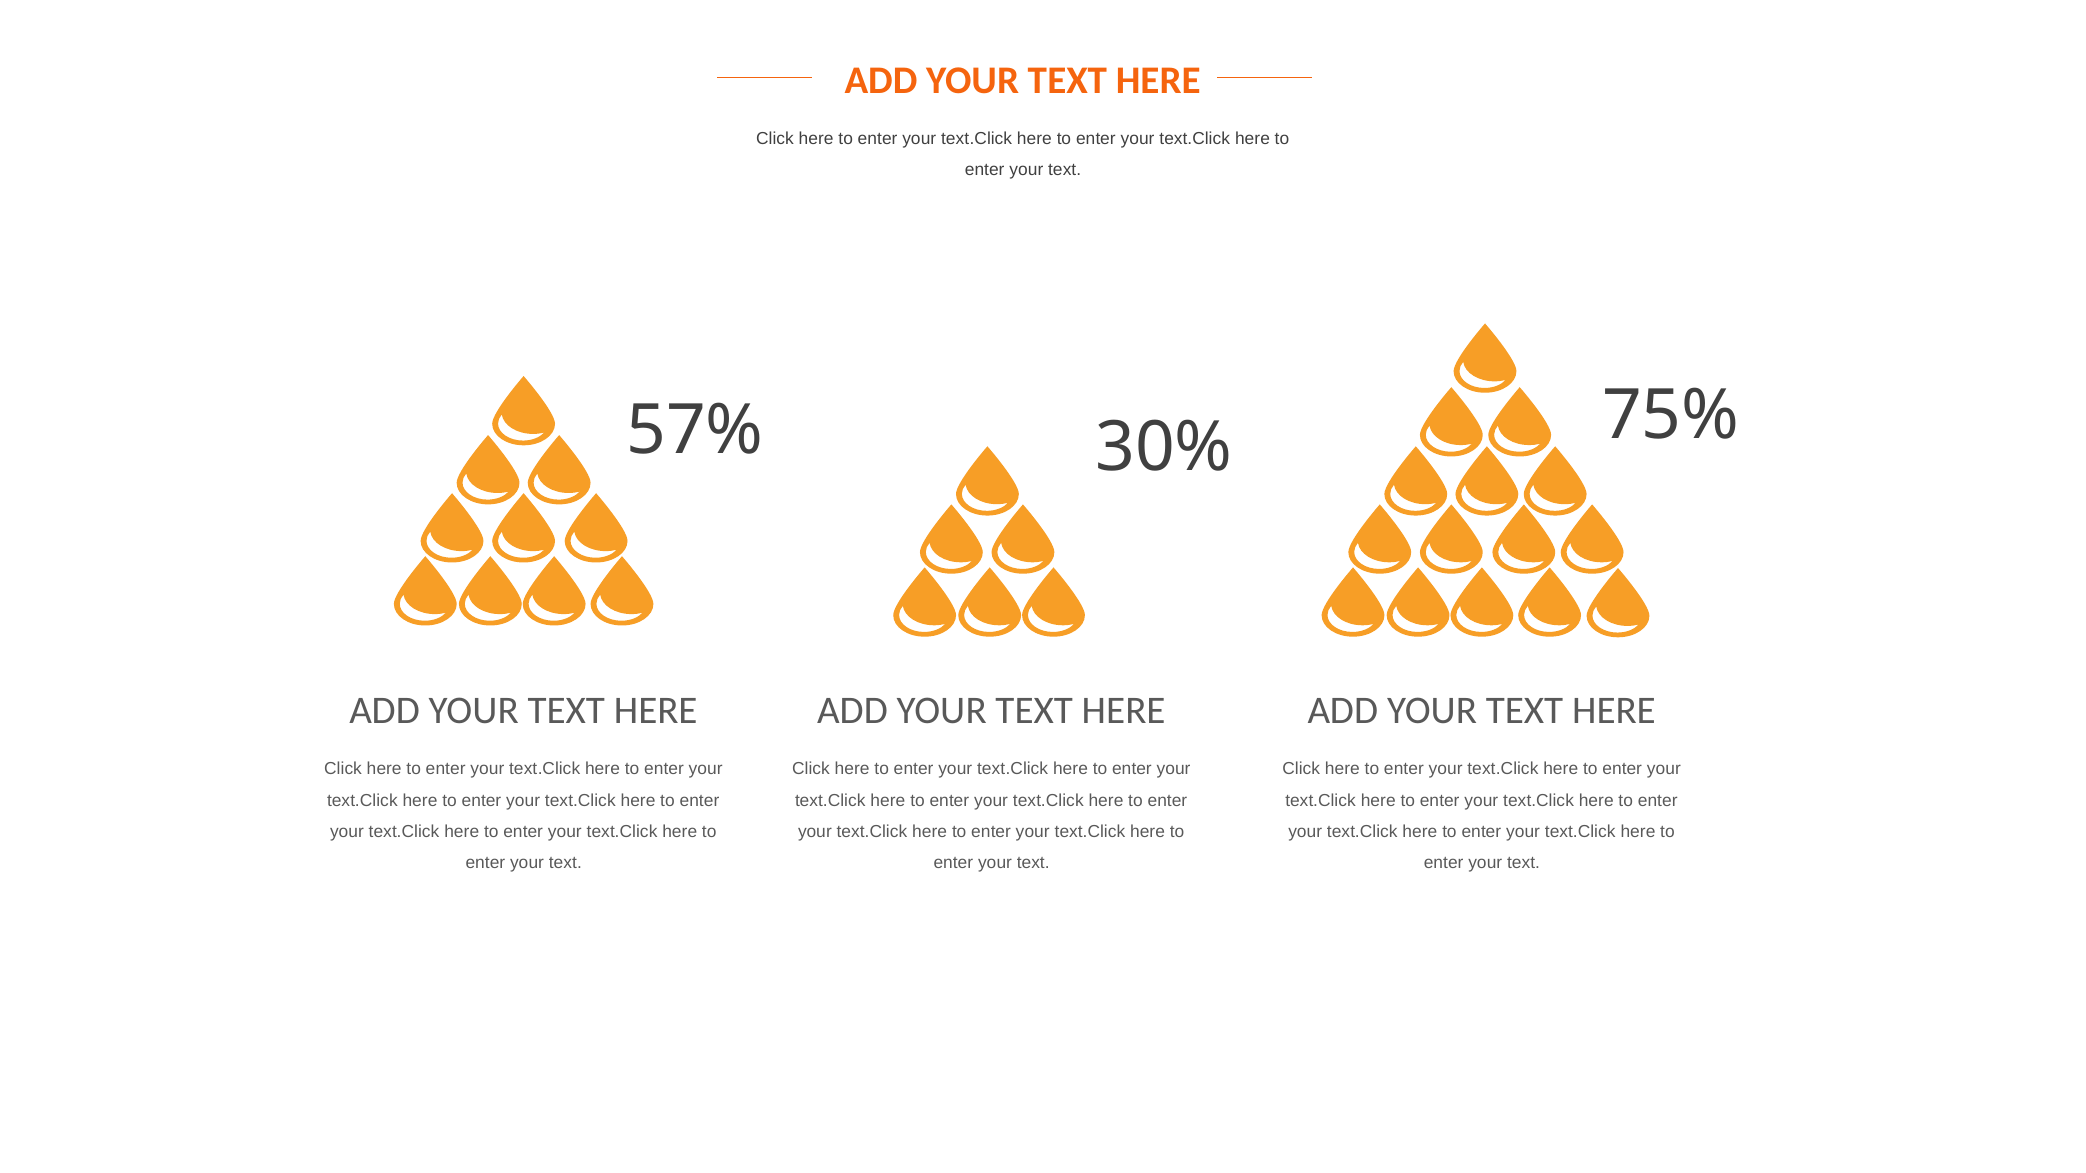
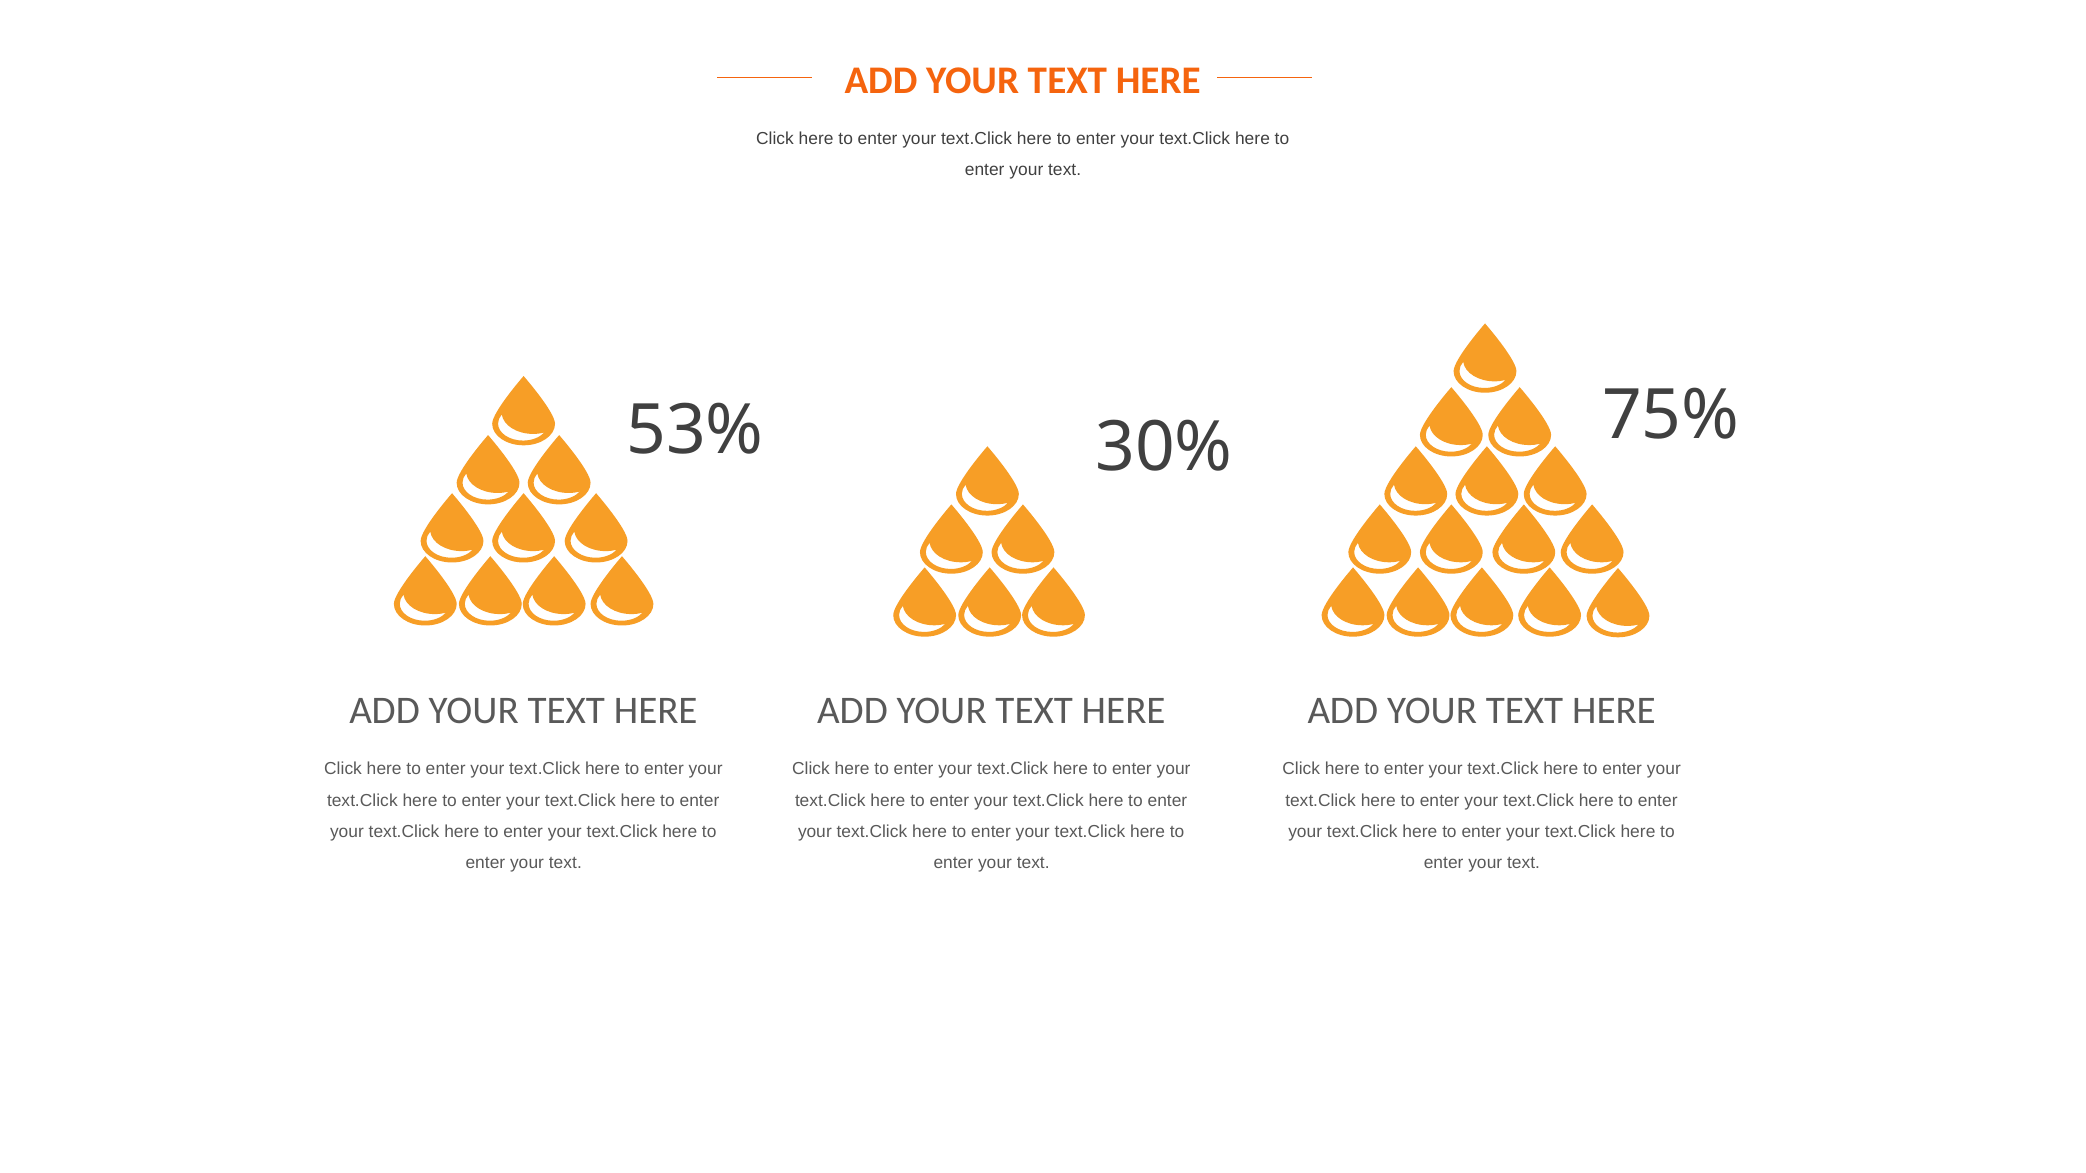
57%: 57% -> 53%
